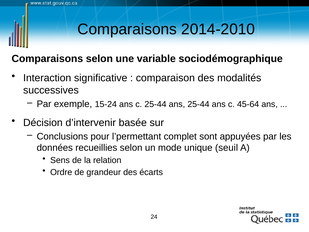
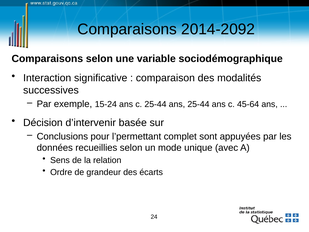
2014-2010: 2014-2010 -> 2014-2092
seuil: seuil -> avec
